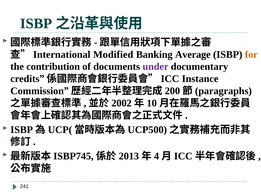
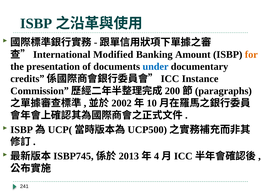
Average: Average -> Amount
contribution: contribution -> presentation
under colour: purple -> blue
